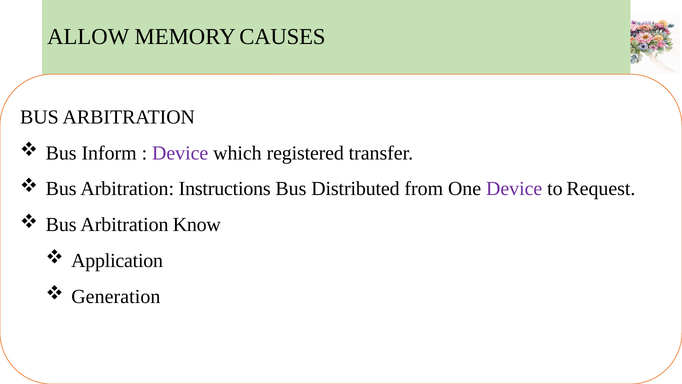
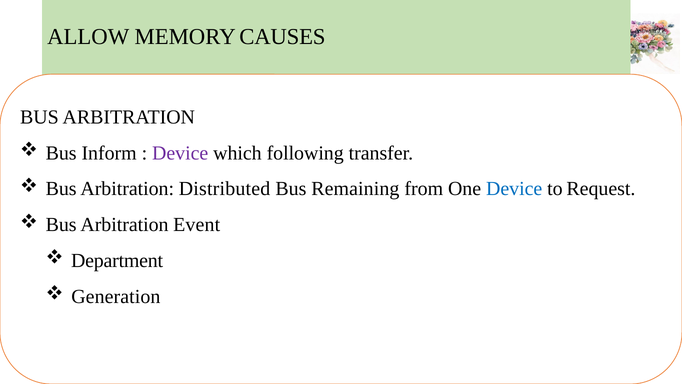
registered: registered -> following
Instructions: Instructions -> Distributed
Distributed: Distributed -> Remaining
Device at (514, 189) colour: purple -> blue
Know: Know -> Event
Application: Application -> Department
